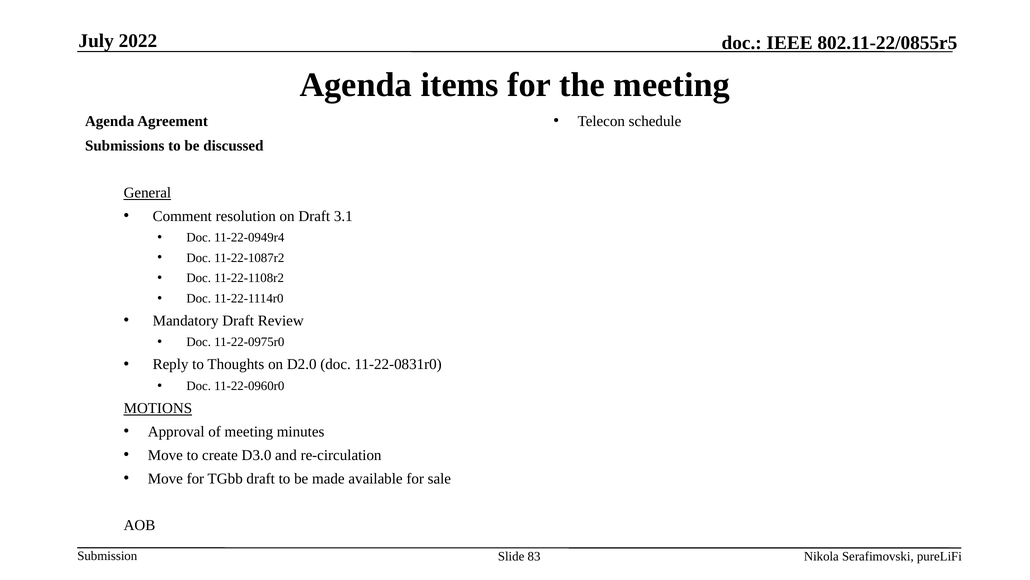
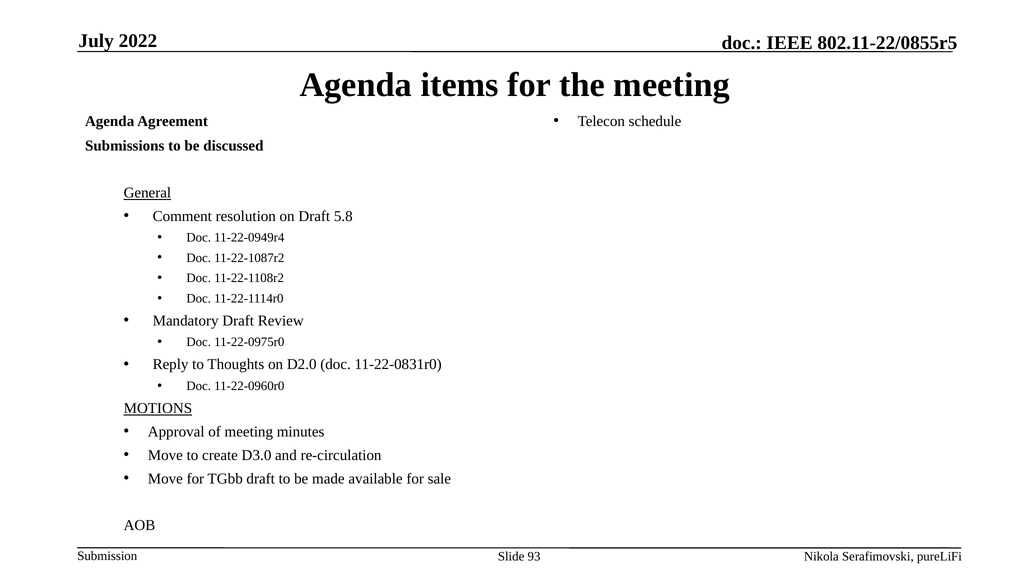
3.1: 3.1 -> 5.8
83: 83 -> 93
